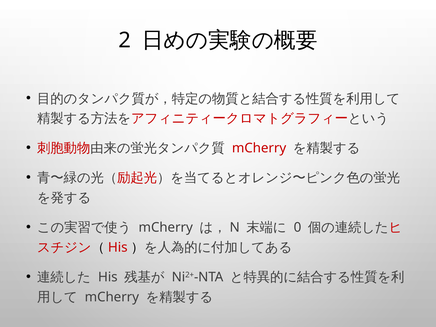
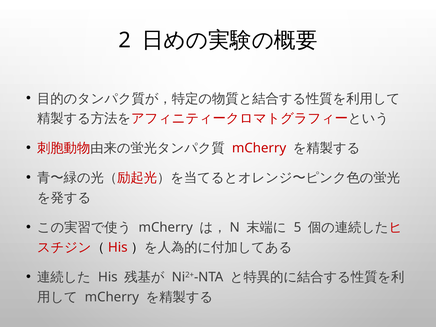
0: 0 -> 5
